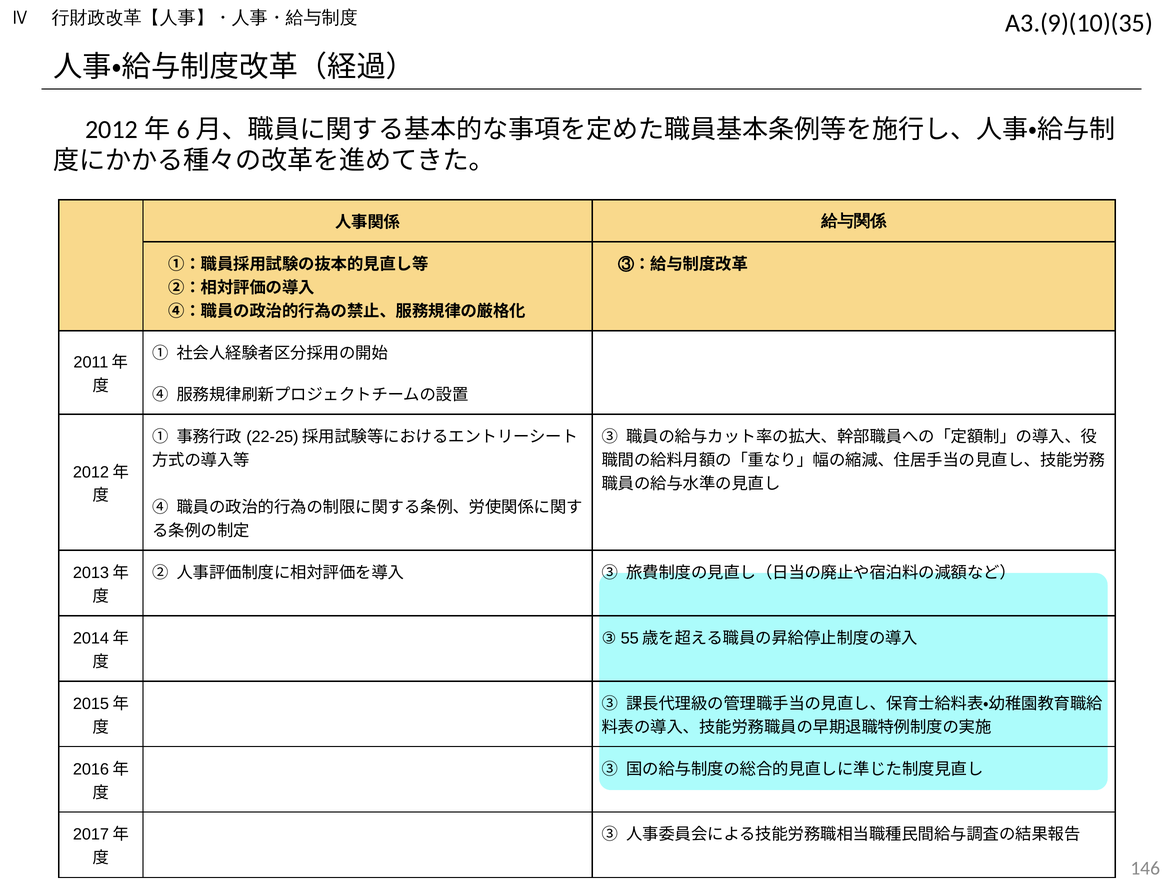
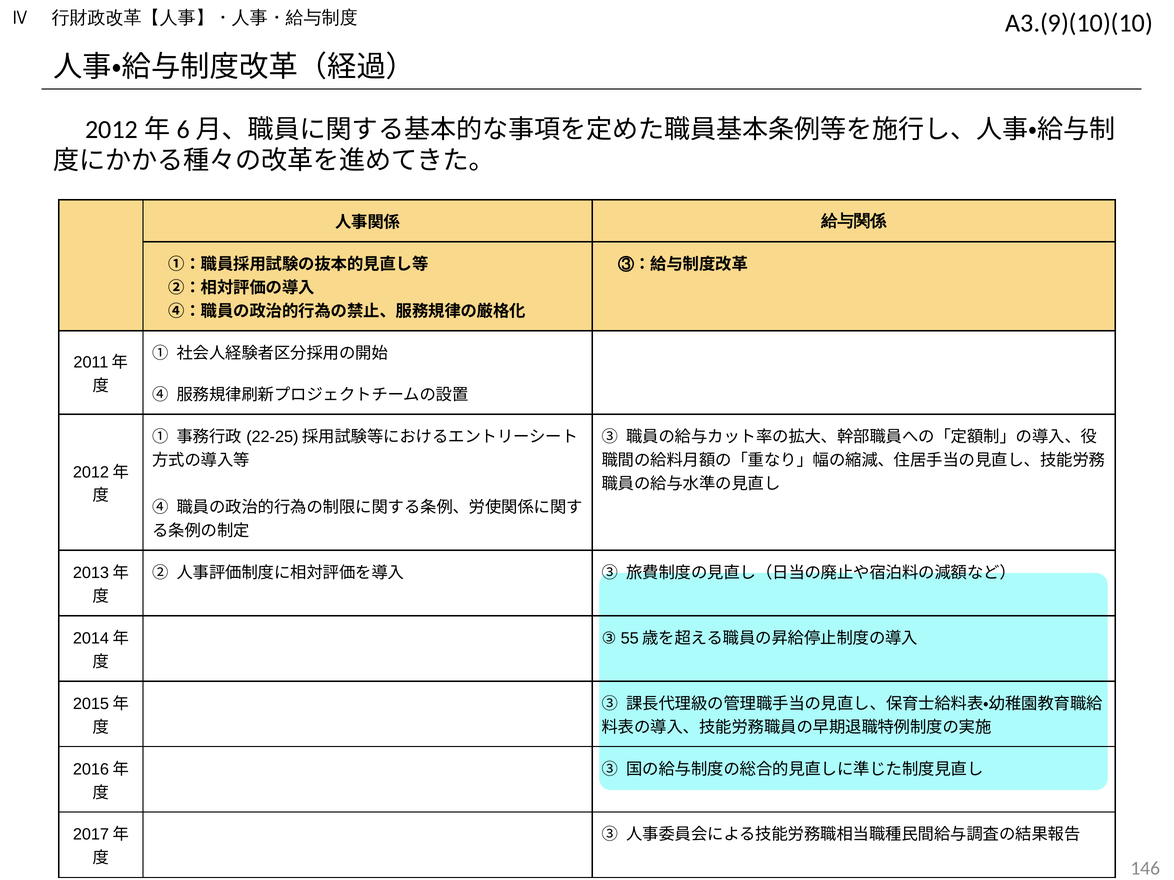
A3.(9)(10)(35: A3.(9)(10)(35 -> A3.(9)(10)(10
